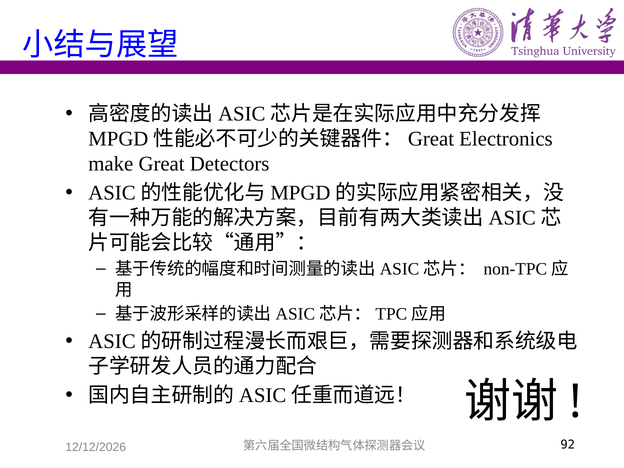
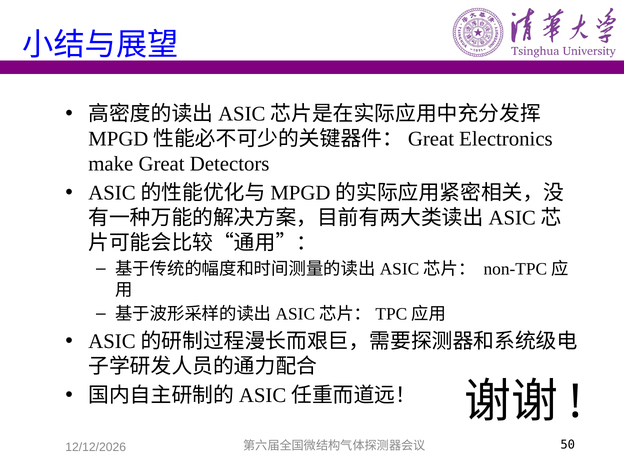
92: 92 -> 50
